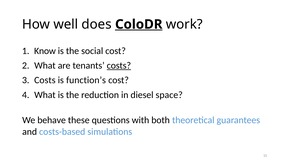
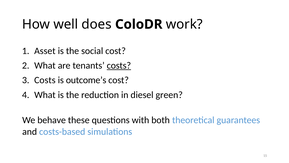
ColoDR underline: present -> none
Know: Know -> Asset
function’s: function’s -> outcome’s
space: space -> green
